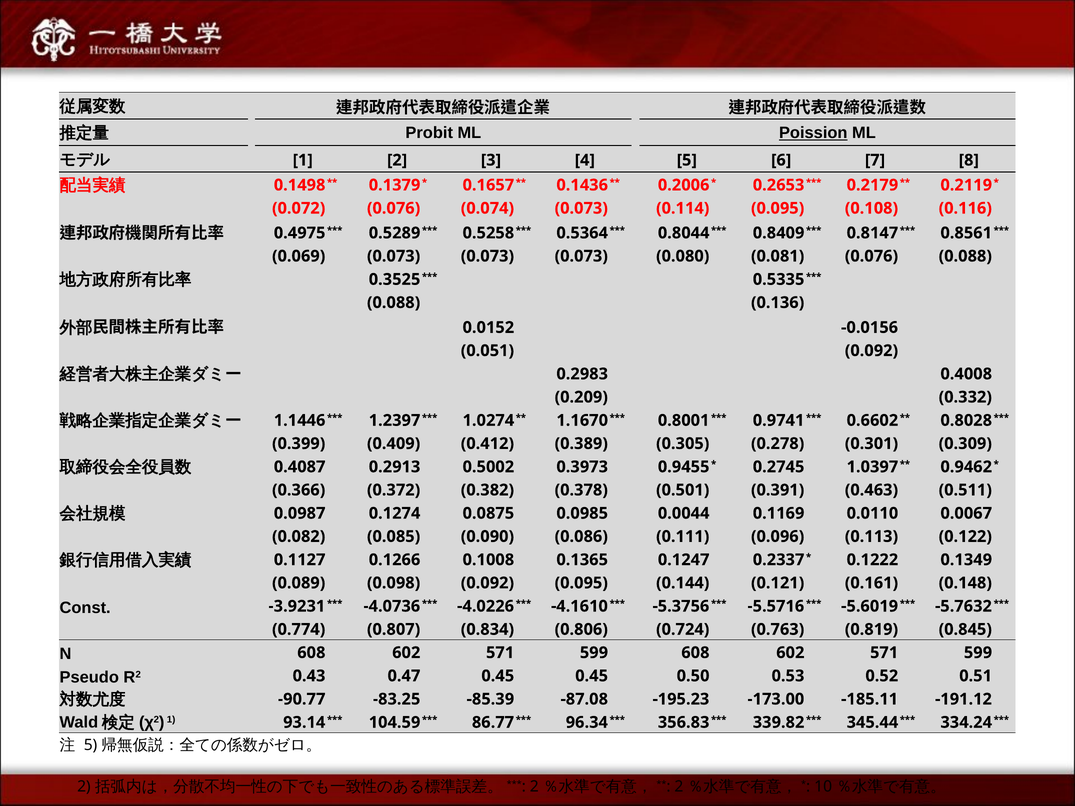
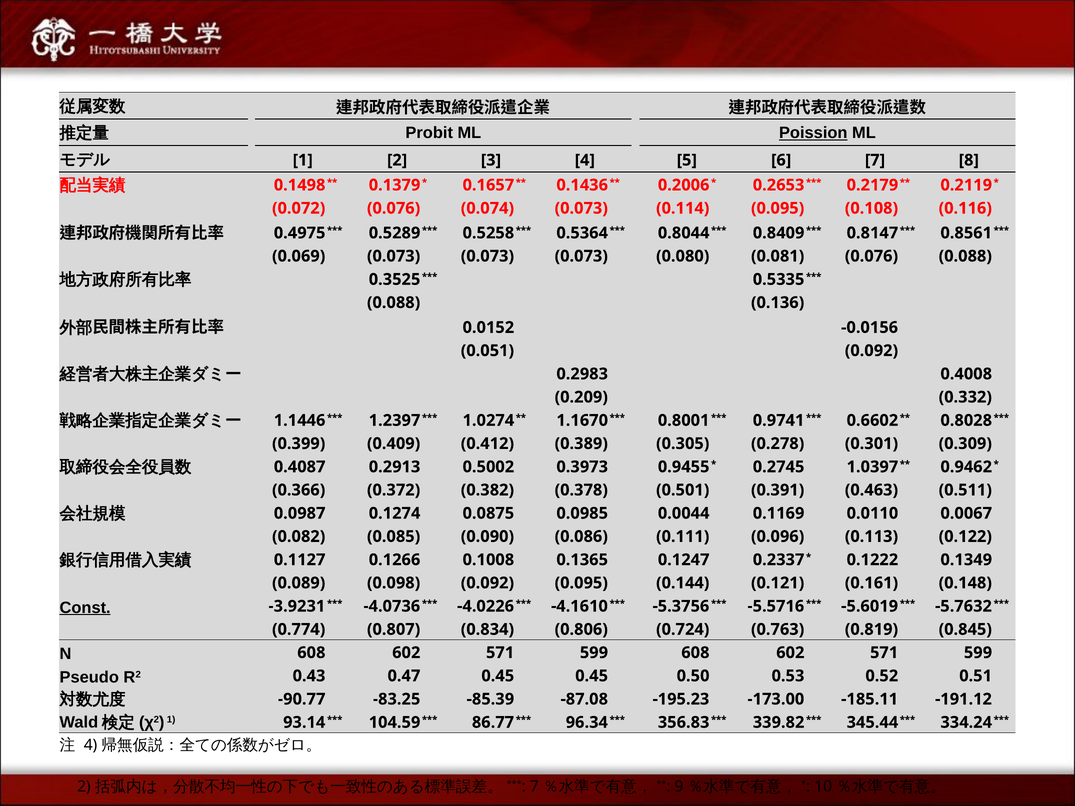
Const underline: none -> present
5 at (91, 745): 5 -> 4
2 at (534, 787): 2 -> 7
2 at (679, 787): 2 -> 9
